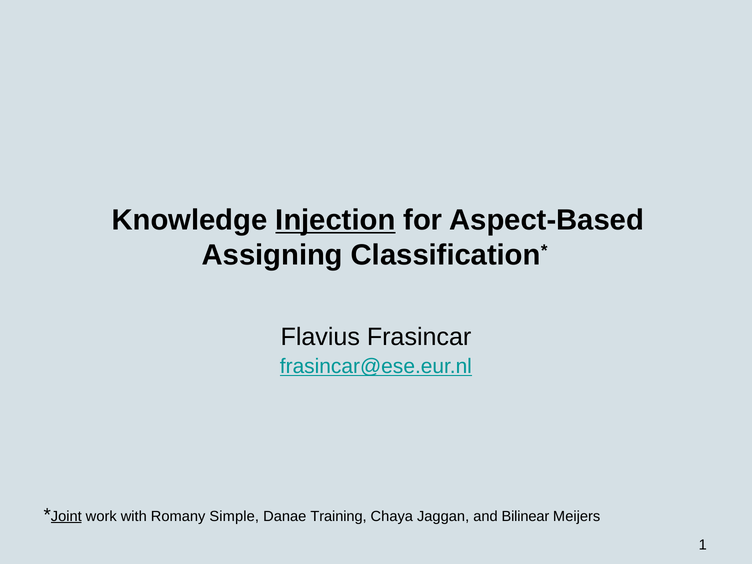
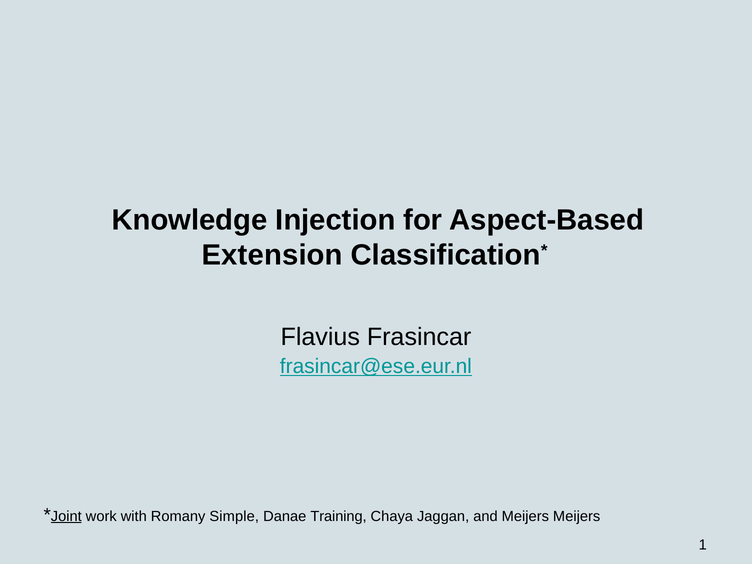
Injection underline: present -> none
Assigning: Assigning -> Extension
and Bilinear: Bilinear -> Meijers
